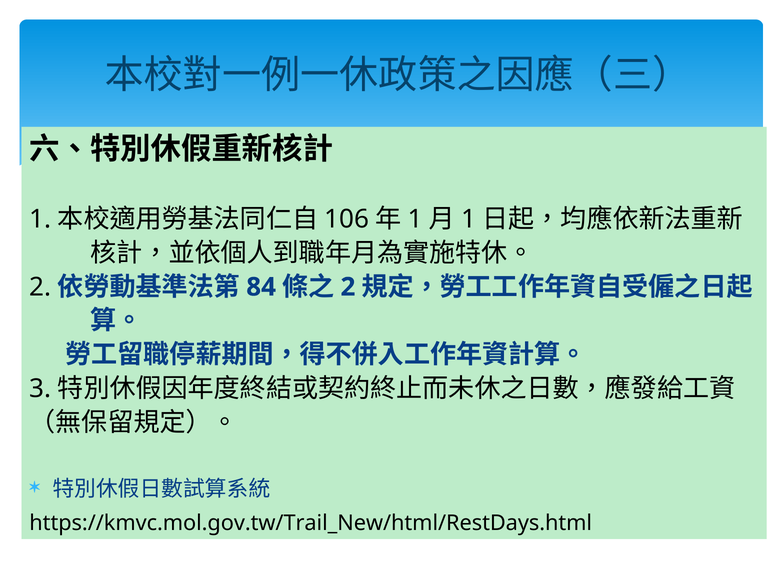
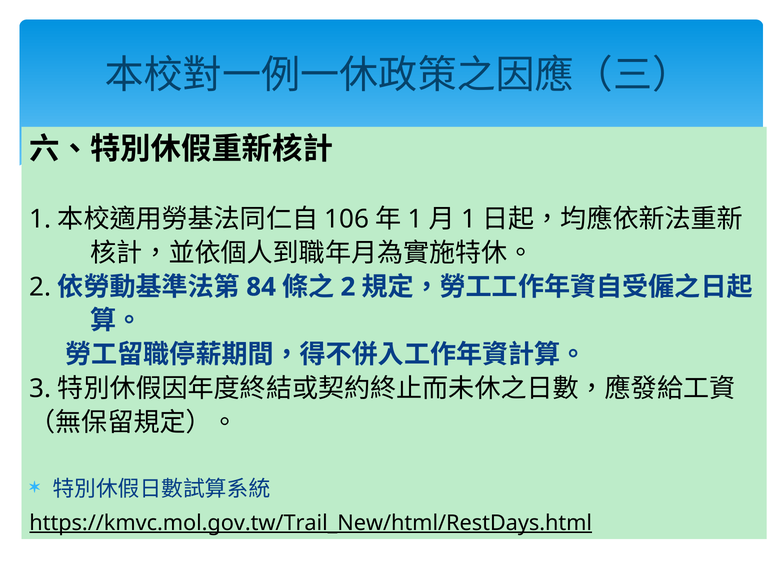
https://kmvc.mol.gov.tw/Trail_New/html/RestDays.html underline: none -> present
